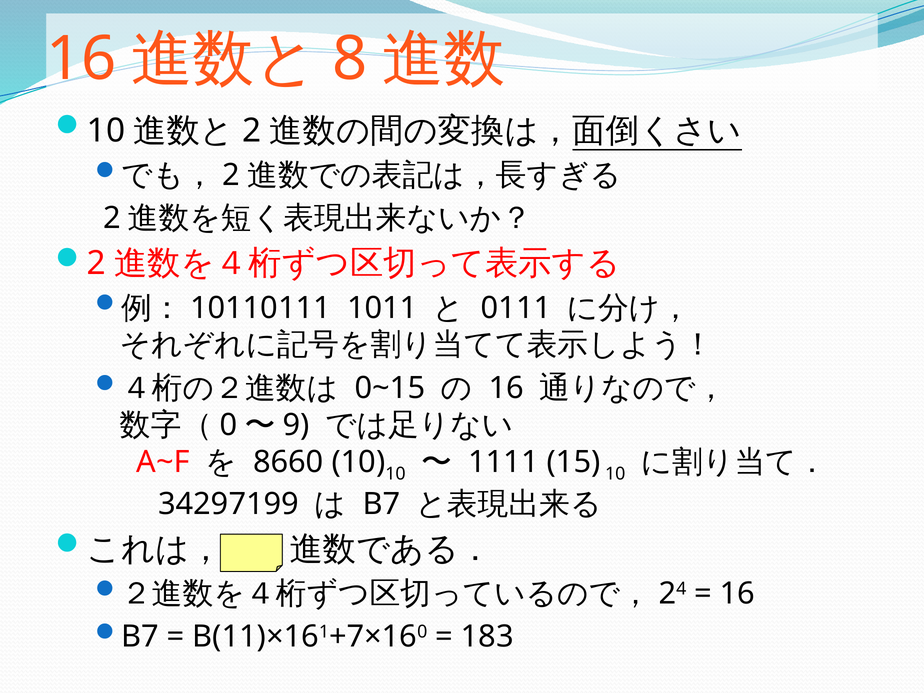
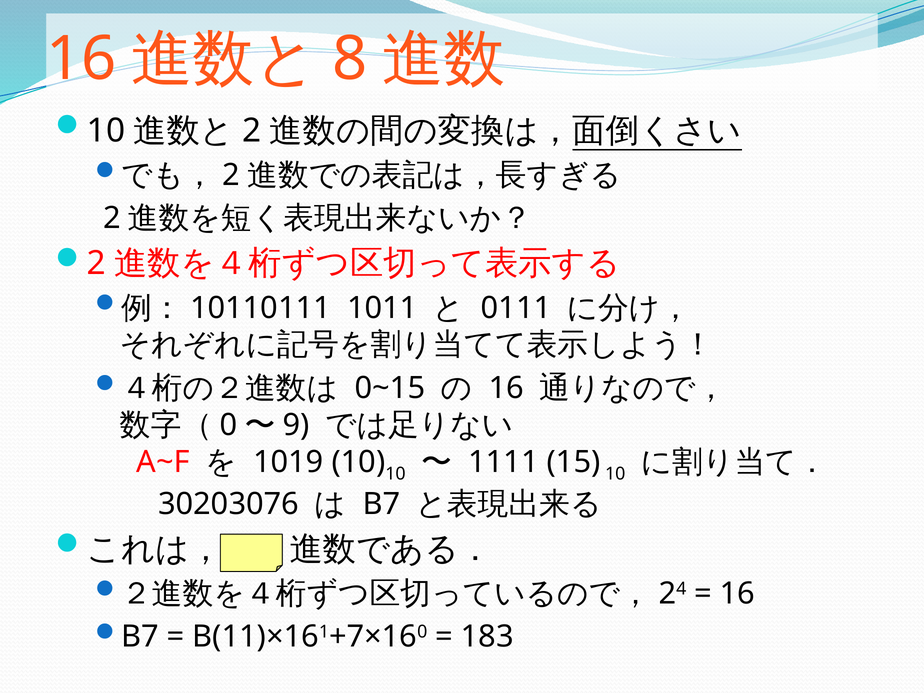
8660: 8660 -> 1019
34297199: 34297199 -> 30203076
